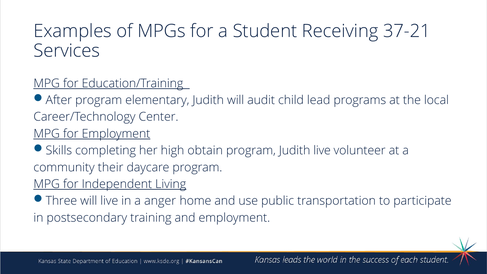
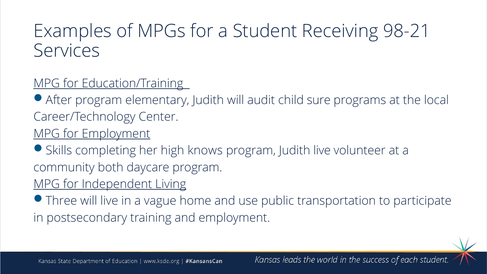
37-21: 37-21 -> 98-21
lead: lead -> sure
obtain: obtain -> knows
their: their -> both
anger: anger -> vague
